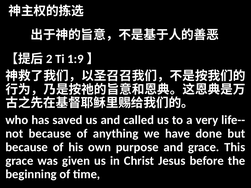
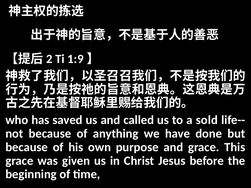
very: very -> sold
